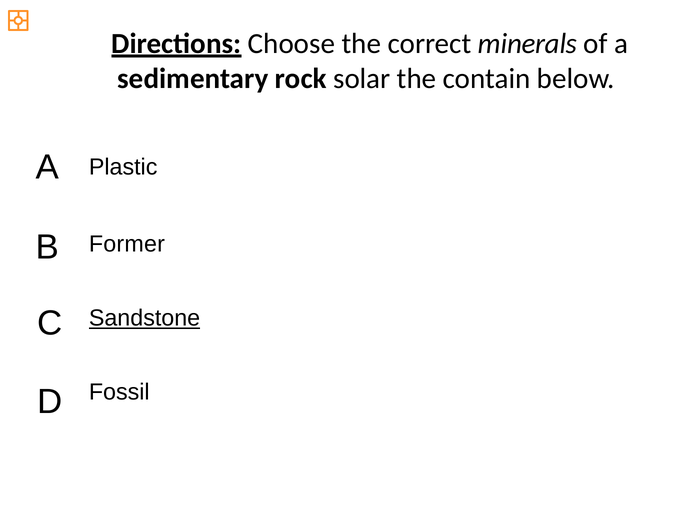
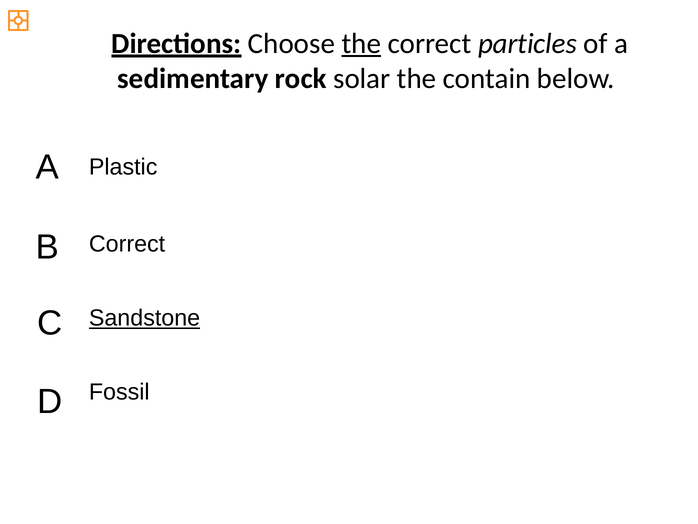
the at (361, 43) underline: none -> present
minerals: minerals -> particles
Former at (127, 244): Former -> Correct
